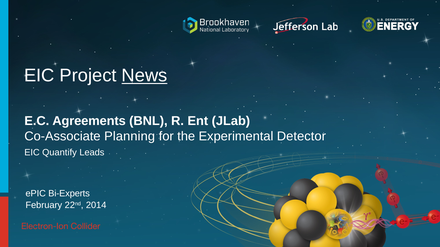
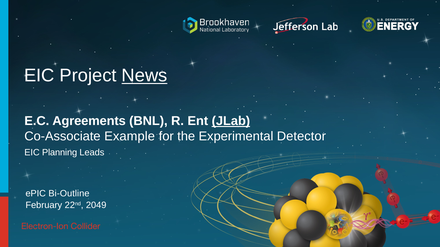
JLab underline: none -> present
Planning: Planning -> Example
Quantify: Quantify -> Planning
Bi-Experts: Bi-Experts -> Bi-Outline
2014: 2014 -> 2049
